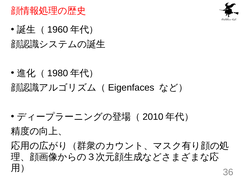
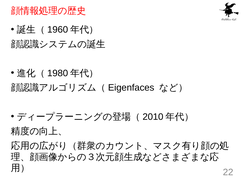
36: 36 -> 22
